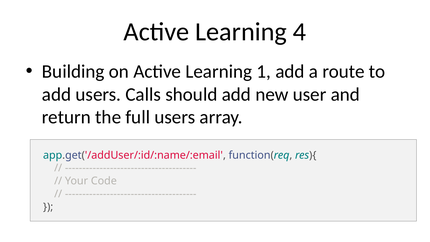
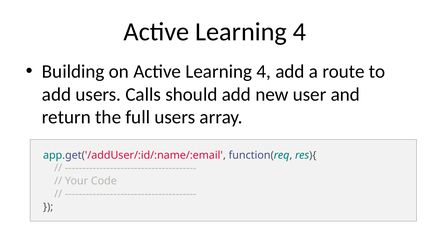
on Active Learning 1: 1 -> 4
